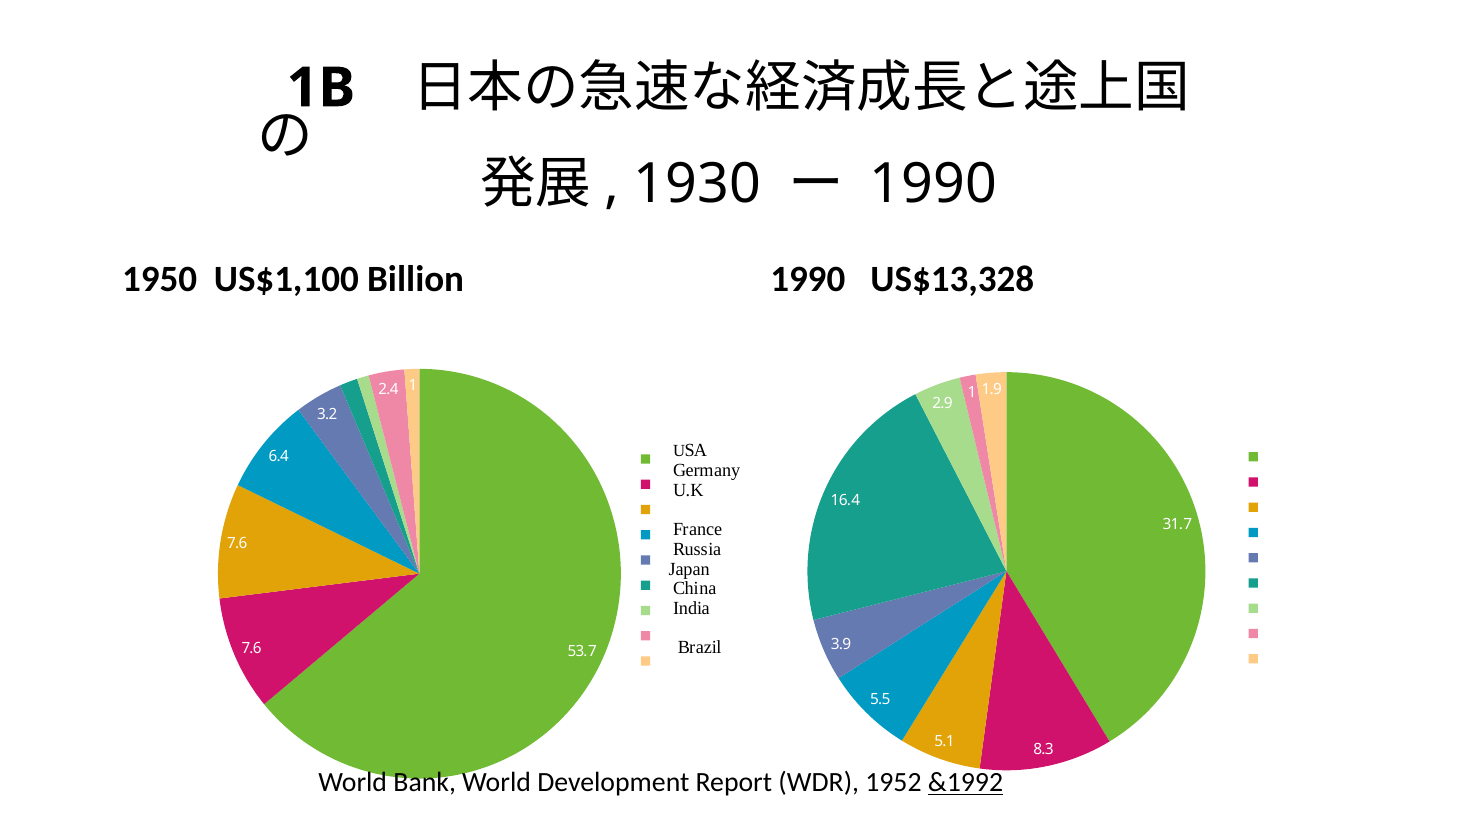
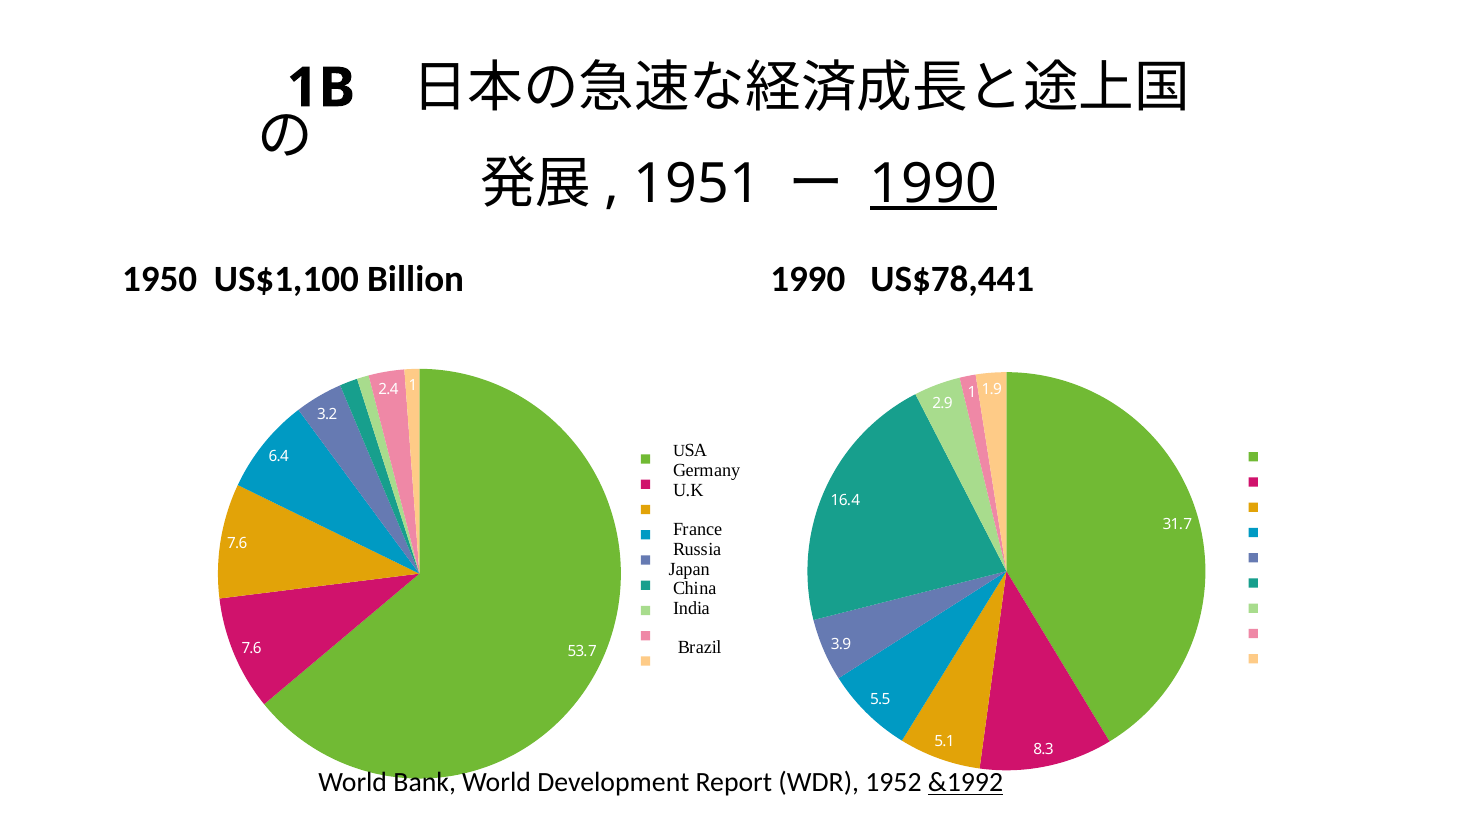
1930: 1930 -> 1951
1990 at (933, 184) underline: none -> present
US$13,328: US$13,328 -> US$78,441
